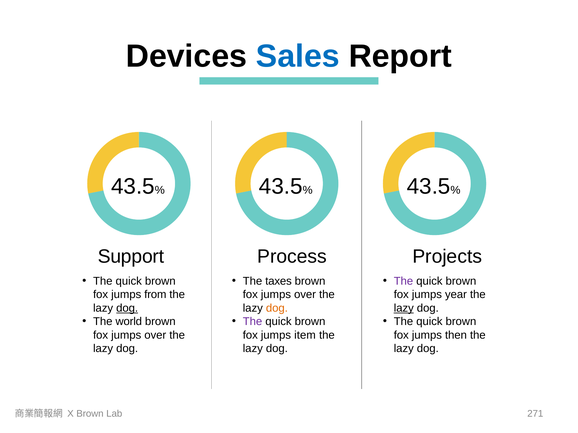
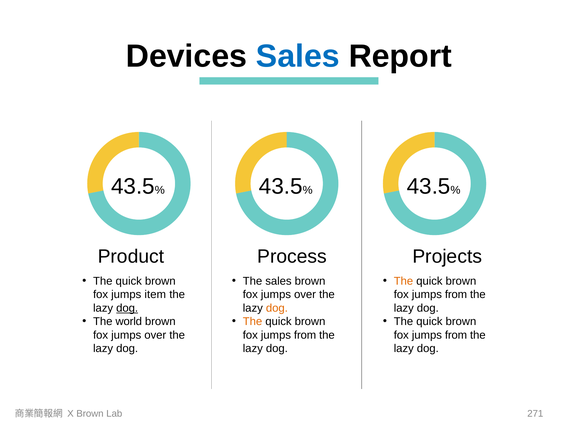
Support: Support -> Product
The taxes: taxes -> sales
The at (403, 281) colour: purple -> orange
from: from -> item
year at (456, 295): year -> from
lazy at (404, 308) underline: present -> none
The at (253, 322) colour: purple -> orange
item at (305, 335): item -> from
then at (456, 335): then -> from
